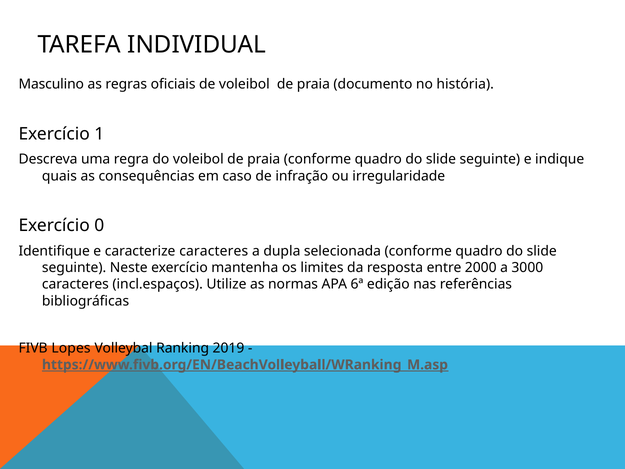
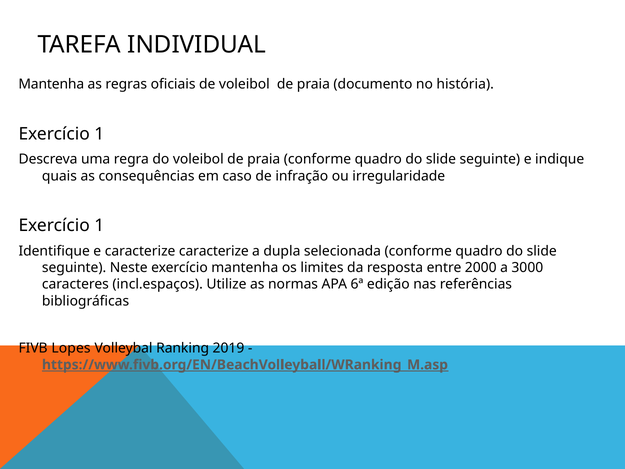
Masculino at (51, 84): Masculino -> Mantenha
0 at (99, 225): 0 -> 1
caracterize caracteres: caracteres -> caracterize
